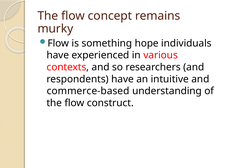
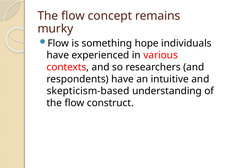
commerce-based: commerce-based -> skepticism-based
